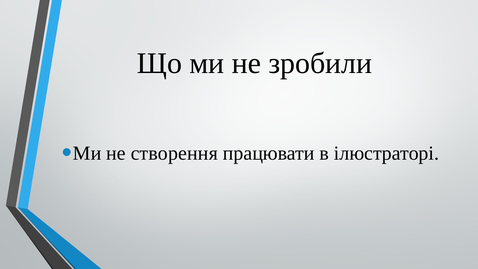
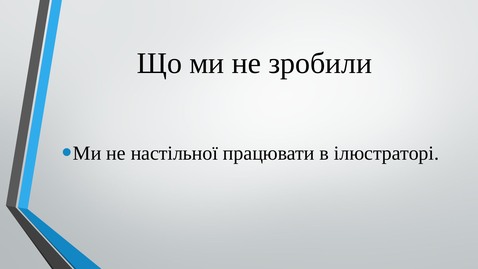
створення: створення -> настільної
